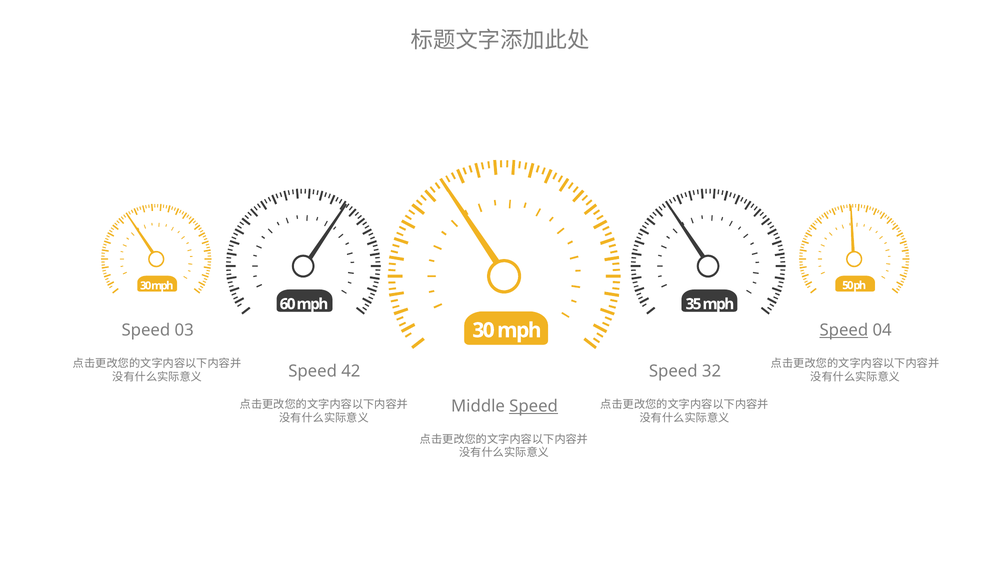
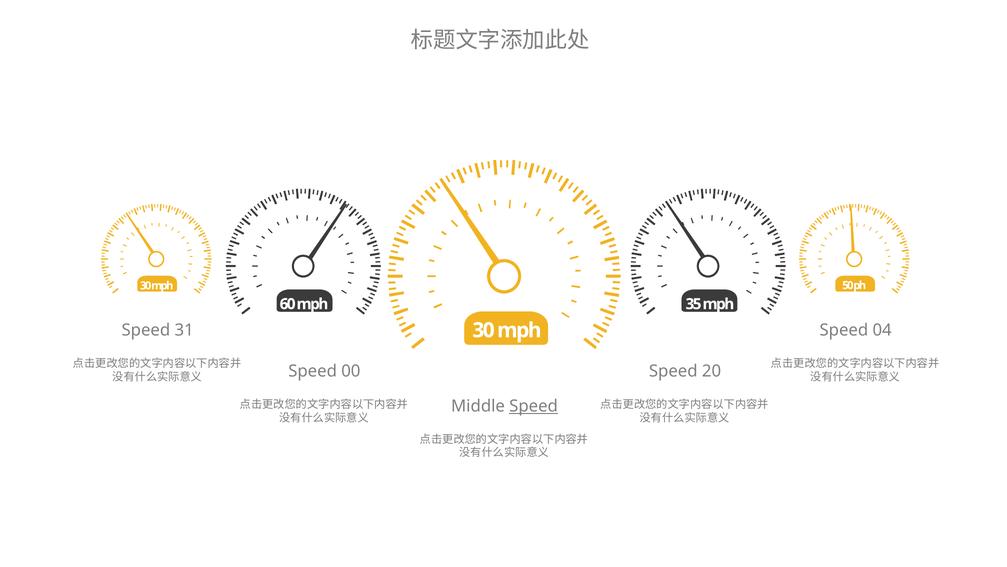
03: 03 -> 31
Speed at (844, 330) underline: present -> none
42: 42 -> 00
32: 32 -> 20
